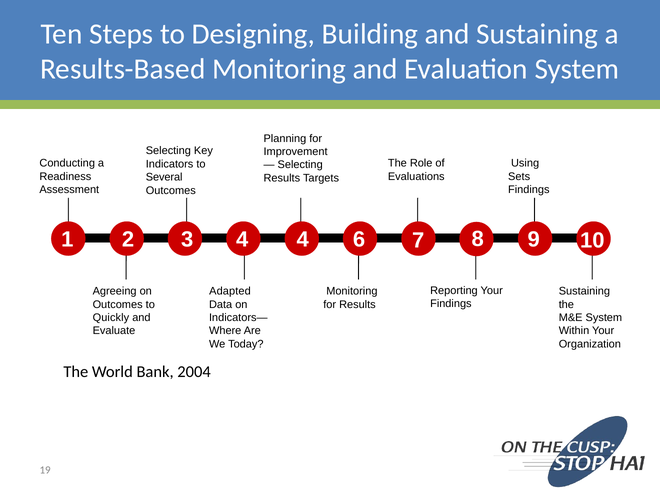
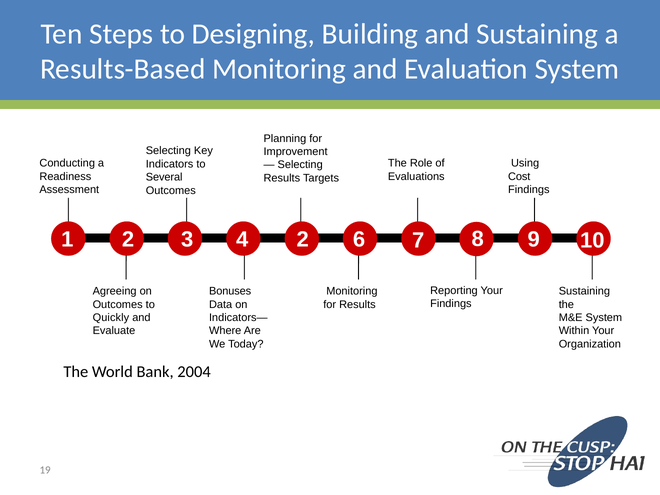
Sets: Sets -> Cost
4 4: 4 -> 2
Adapted: Adapted -> Bonuses
